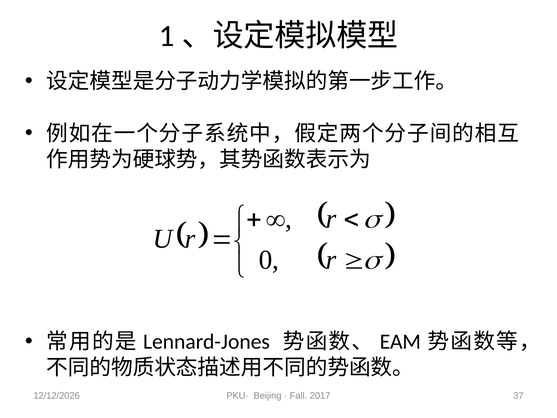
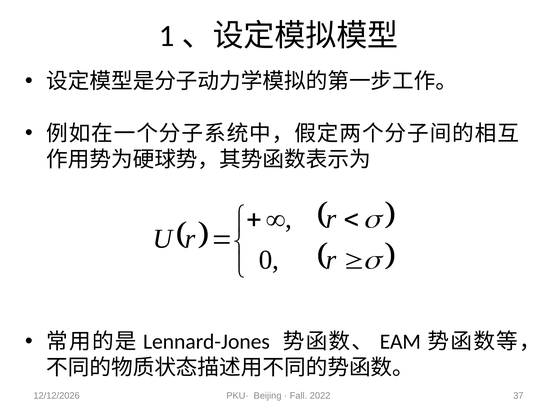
2017: 2017 -> 2022
